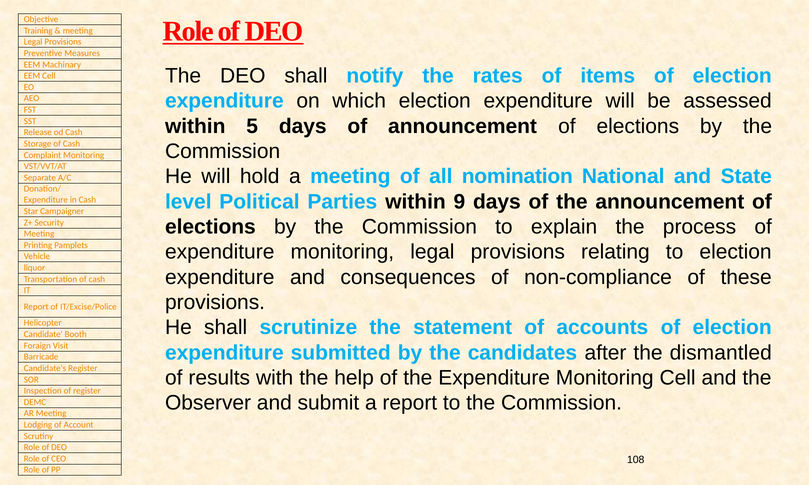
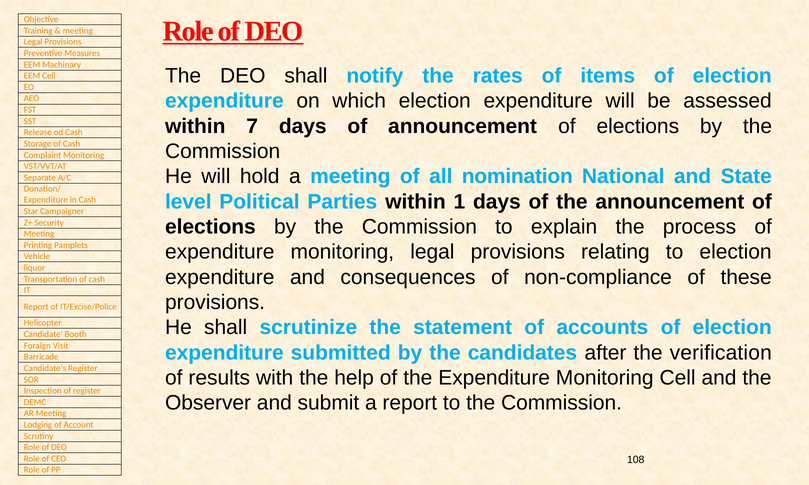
5: 5 -> 7
9: 9 -> 1
dismantled: dismantled -> verification
